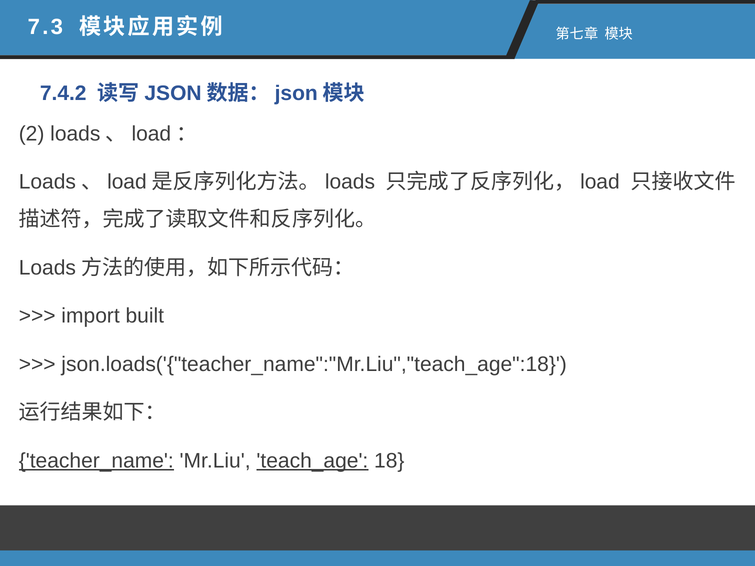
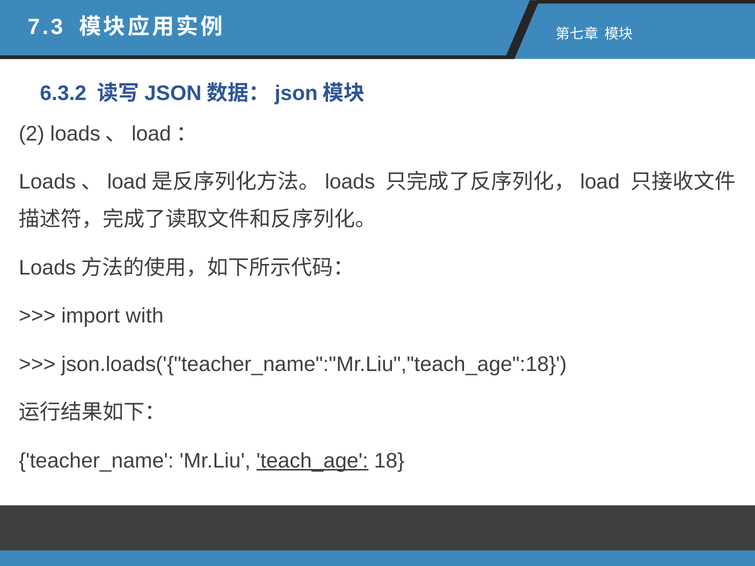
7.4.2: 7.4.2 -> 6.3.2
built: built -> with
teacher_name underline: present -> none
